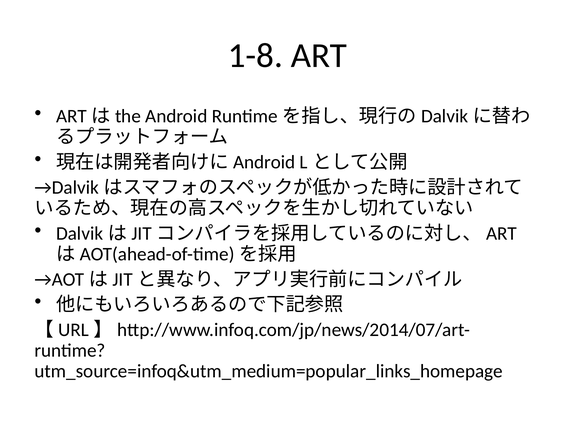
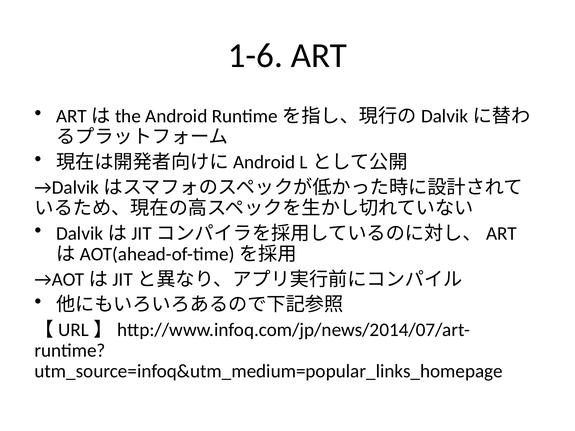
1-8: 1-8 -> 1-6
